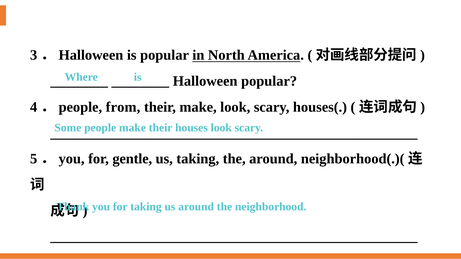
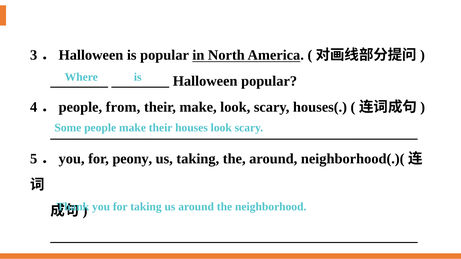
gentle: gentle -> peony
